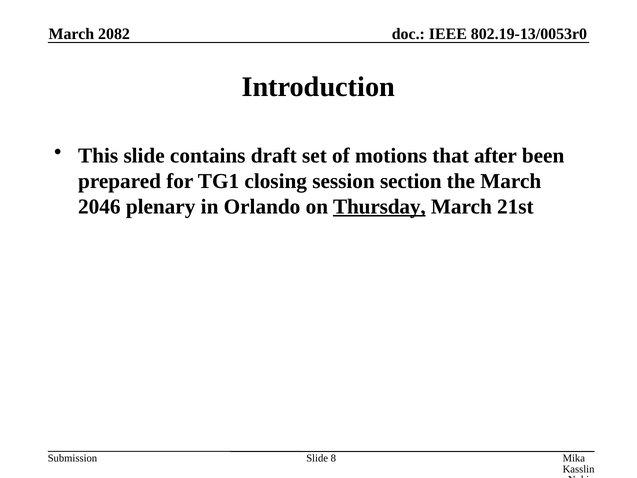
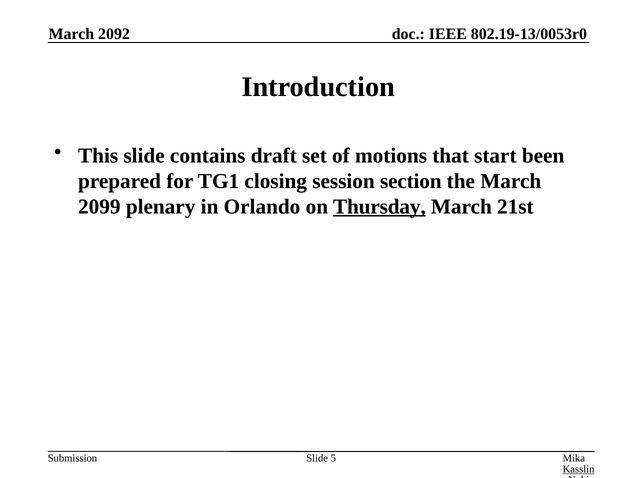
2082: 2082 -> 2092
after: after -> start
2046: 2046 -> 2099
8: 8 -> 5
Kasslin underline: none -> present
